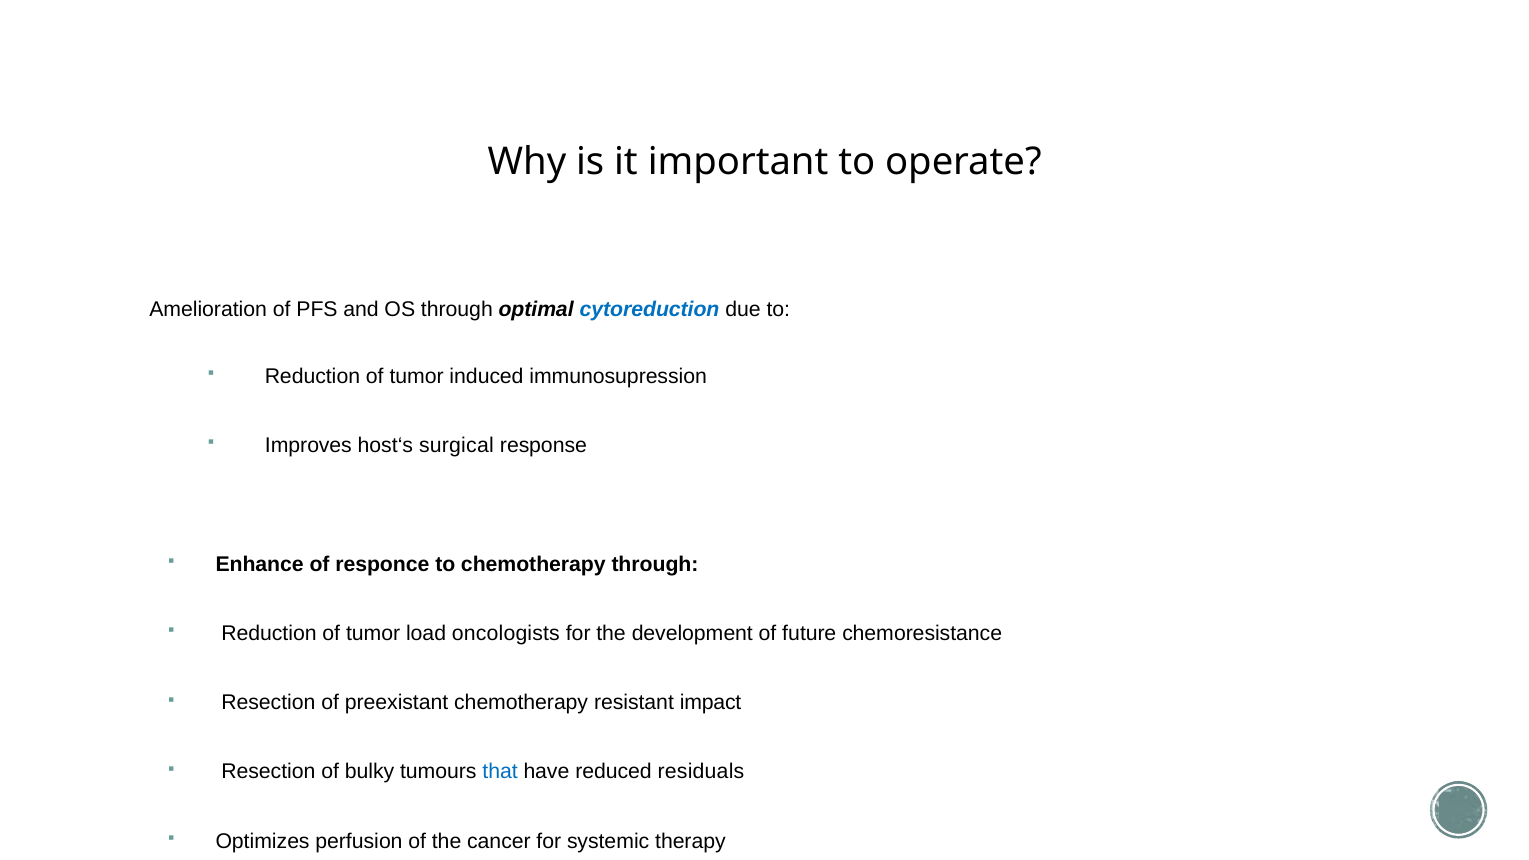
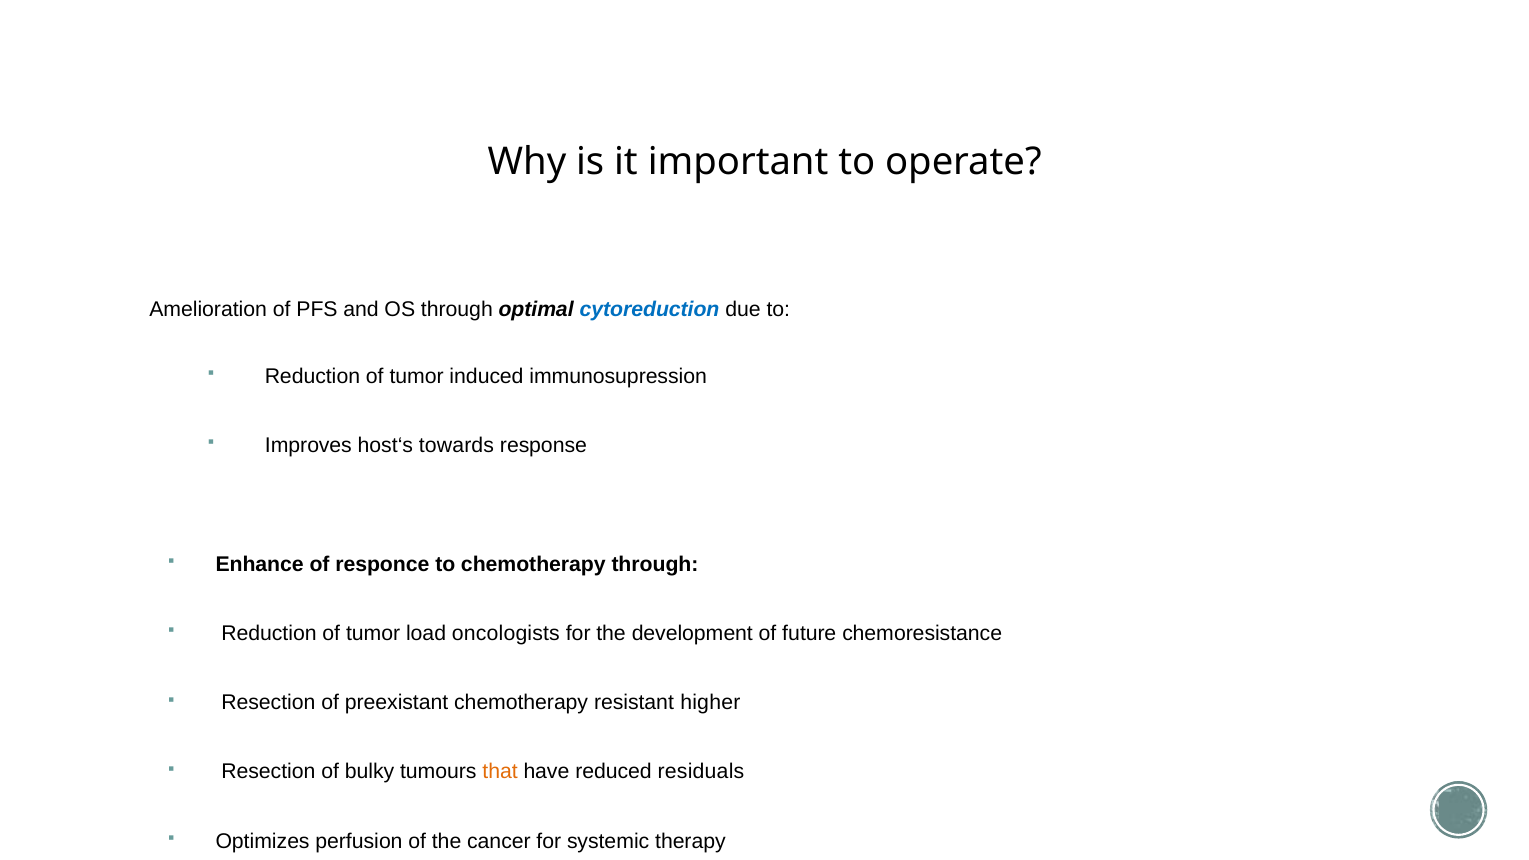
surgical: surgical -> towards
impact: impact -> higher
that colour: blue -> orange
